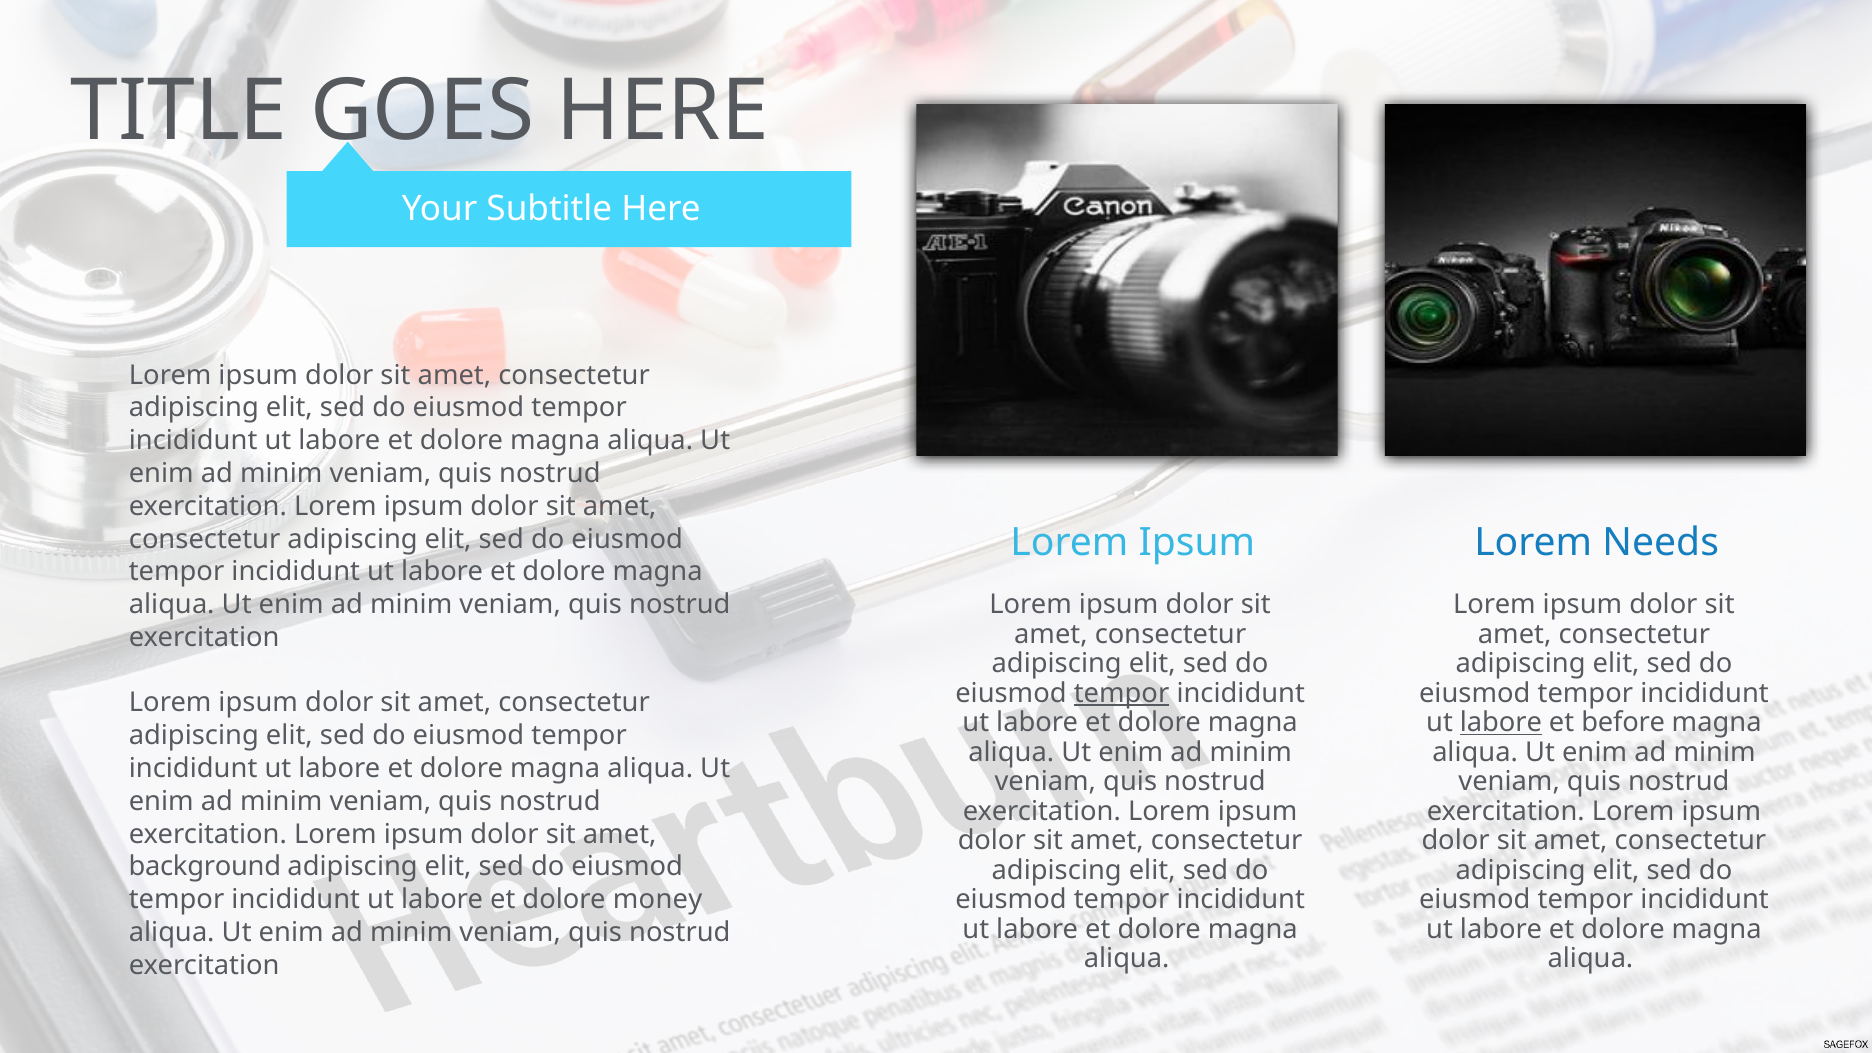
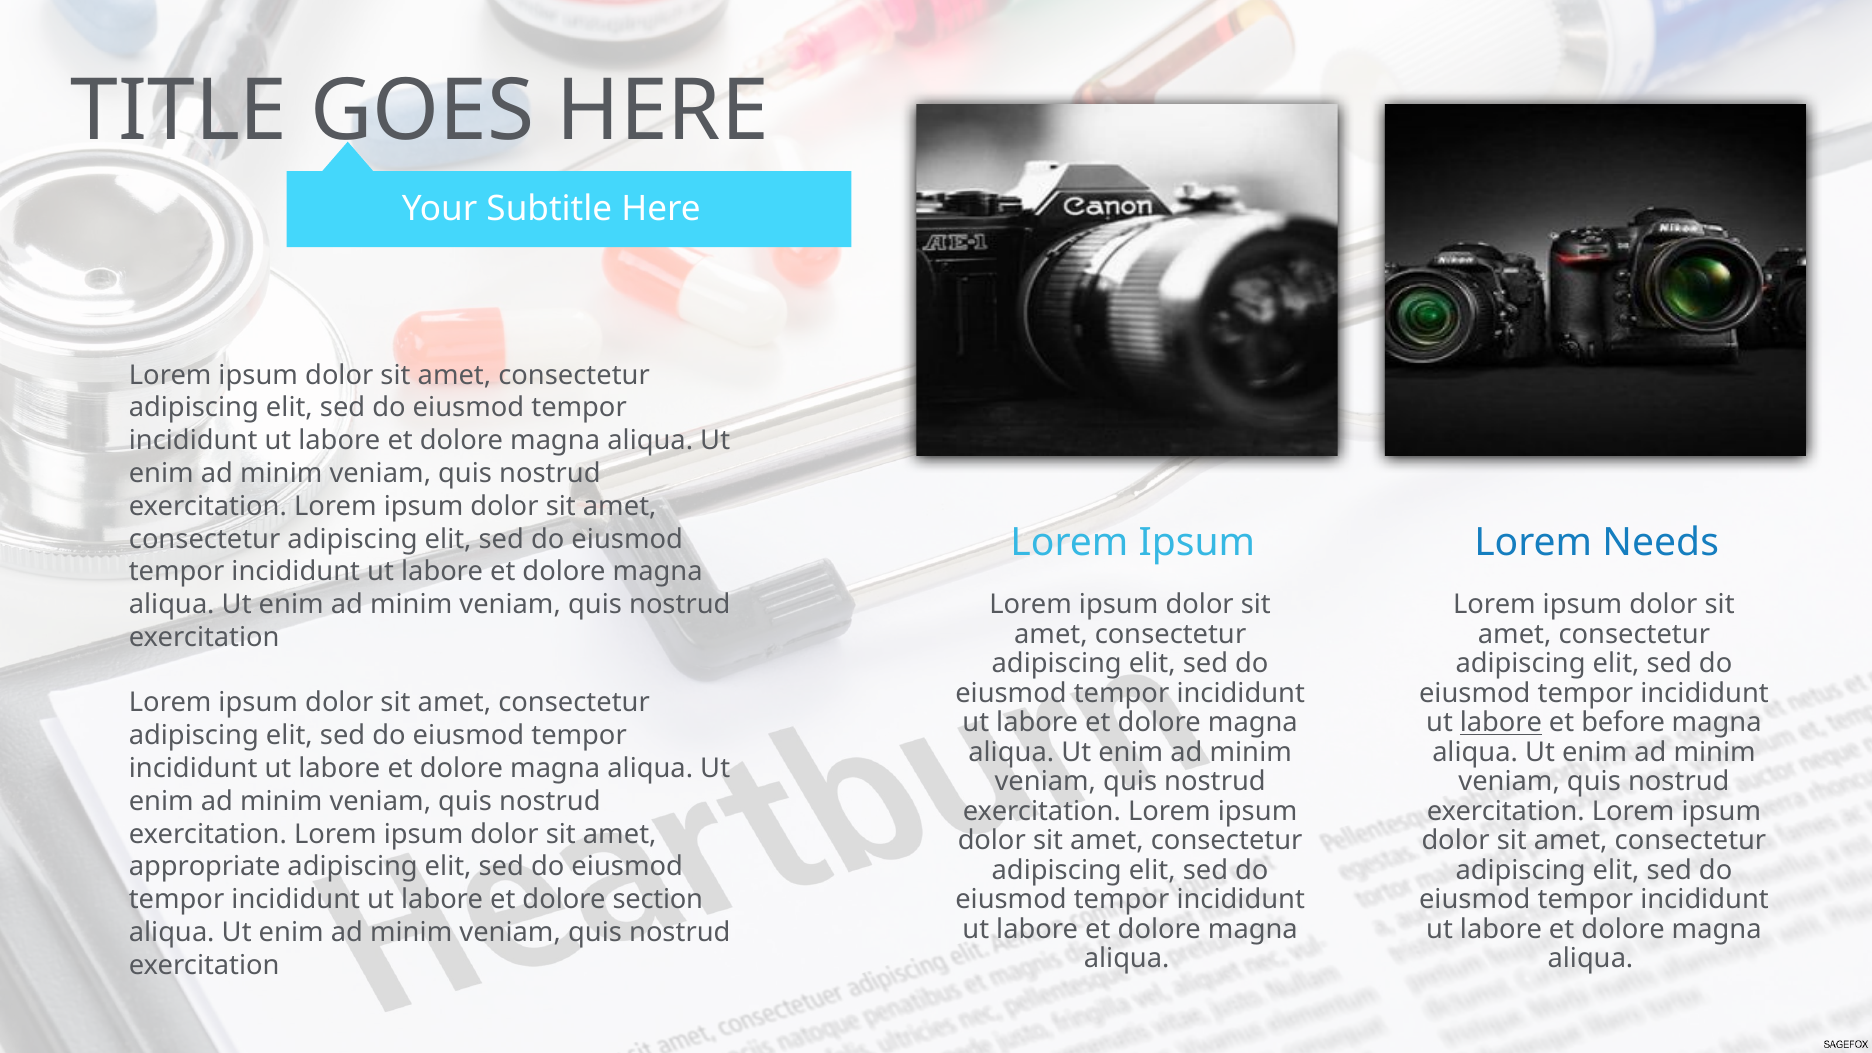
tempor at (1122, 693) underline: present -> none
background: background -> appropriate
money: money -> section
